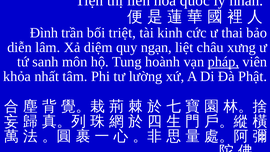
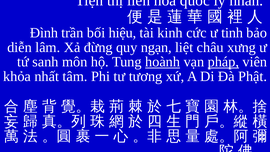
triệt: triệt -> hiệu
thai: thai -> tinh
diệm: diệm -> đừng
hoành underline: none -> present
lường: lường -> tương
